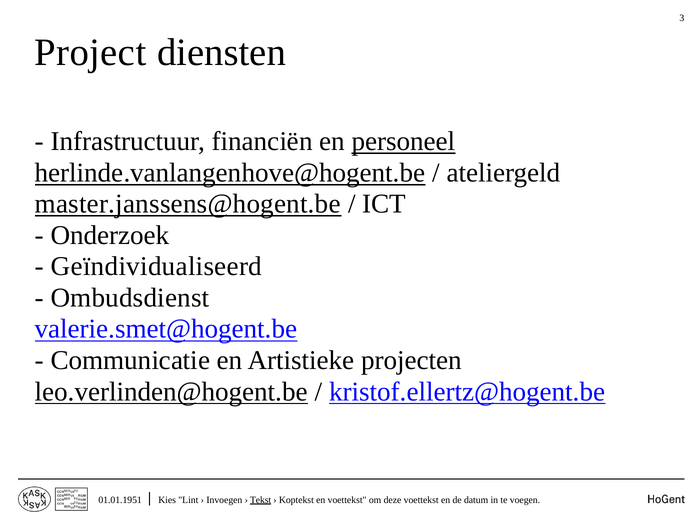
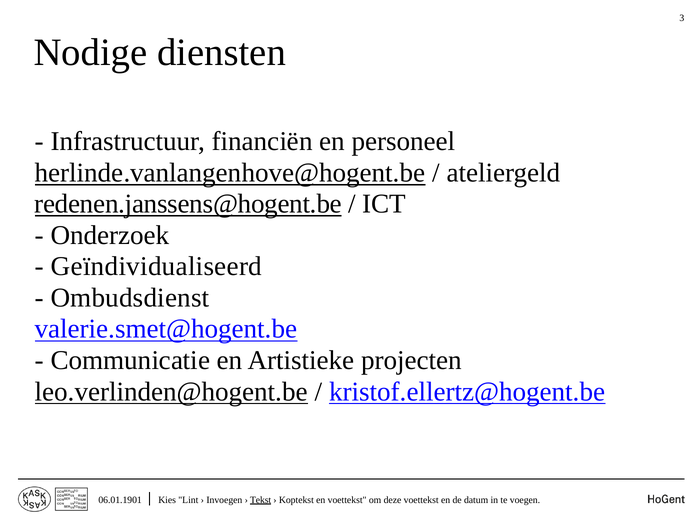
Project: Project -> Nodige
personeel underline: present -> none
master.janssens@hogent.be: master.janssens@hogent.be -> redenen.janssens@hogent.be
01.01.1951: 01.01.1951 -> 06.01.1901
